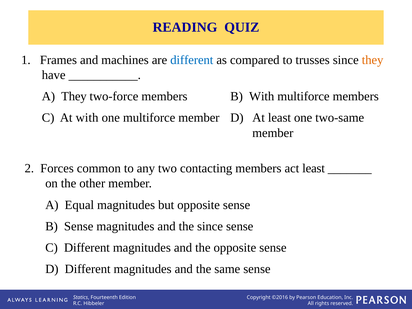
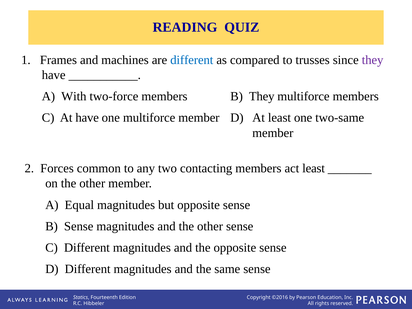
they at (373, 60) colour: orange -> purple
A They: They -> With
B With: With -> They
At with: with -> have
and the since: since -> other
